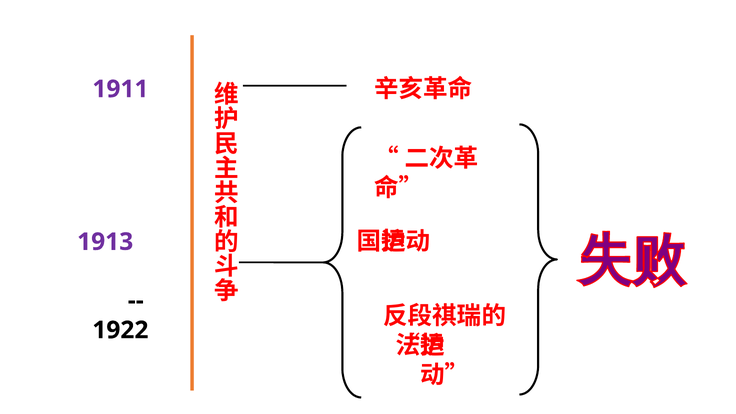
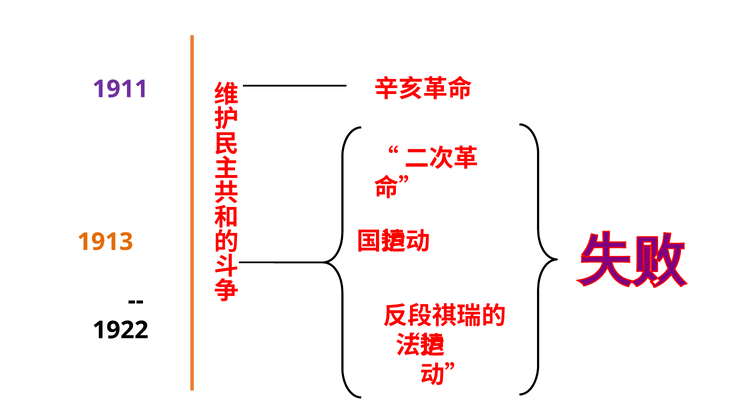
1913 colour: purple -> orange
